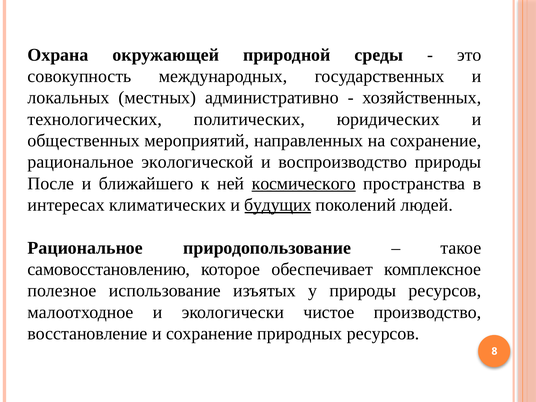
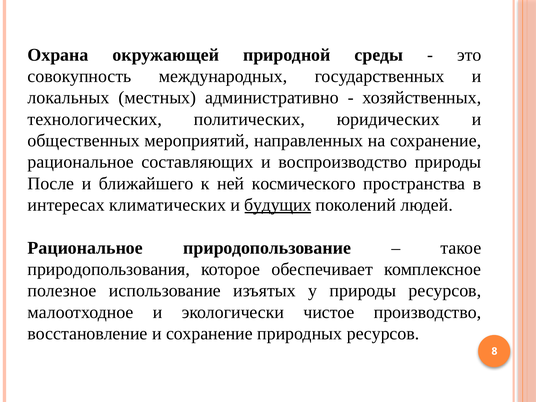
экологической: экологической -> составляющих
космического underline: present -> none
самовосстановлению: самовосстановлению -> природопользования
